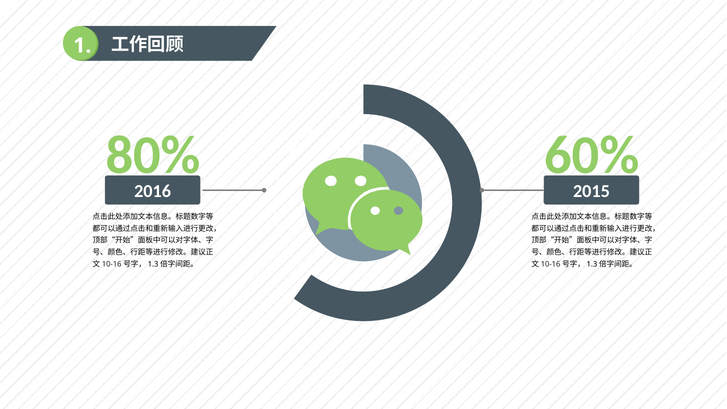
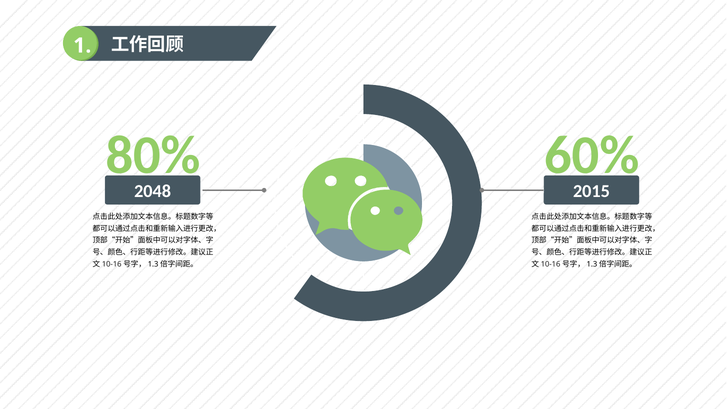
2016: 2016 -> 2048
